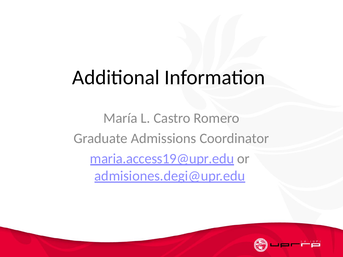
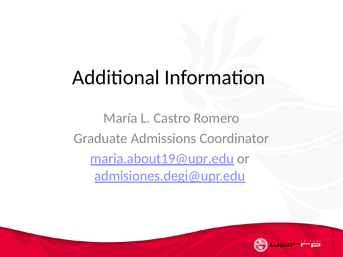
maria.access19@upr.edu: maria.access19@upr.edu -> maria.about19@upr.edu
